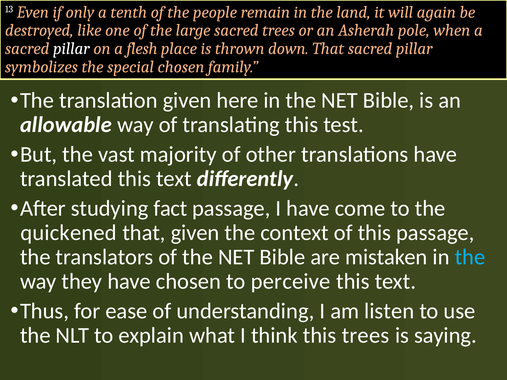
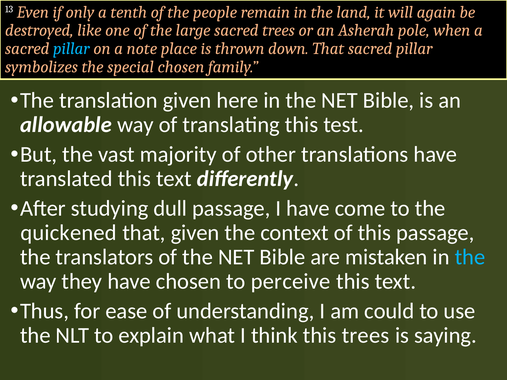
pillar at (71, 49) colour: white -> light blue
flesh: flesh -> note
fact: fact -> dull
listen: listen -> could
